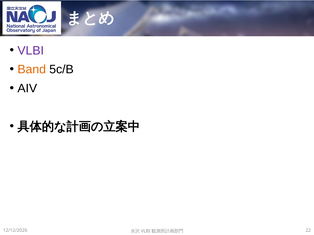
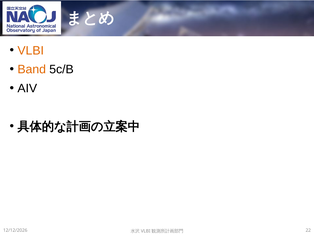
VLBI colour: purple -> orange
